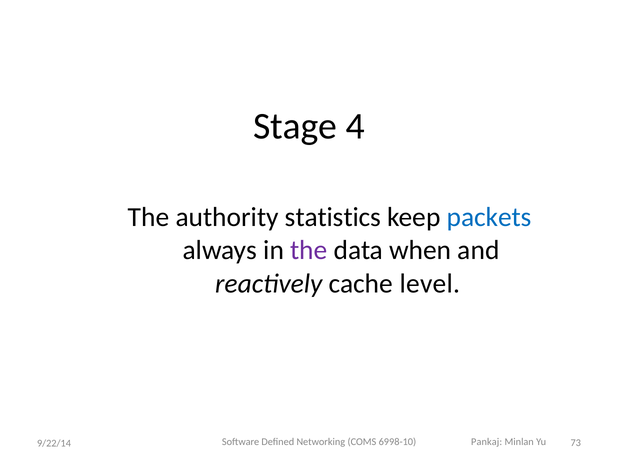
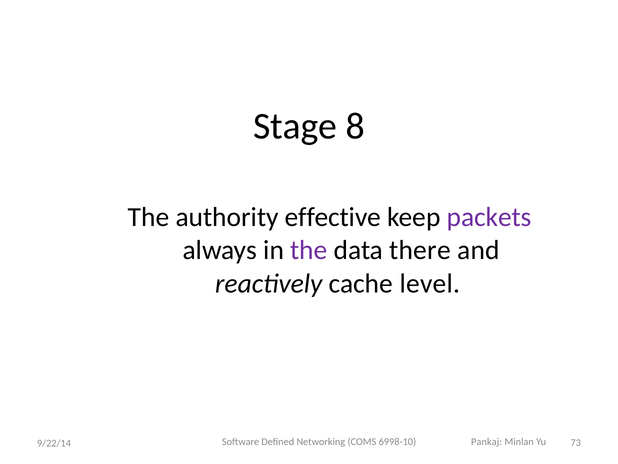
4: 4 -> 8
statistics: statistics -> effective
packets colour: blue -> purple
when: when -> there
